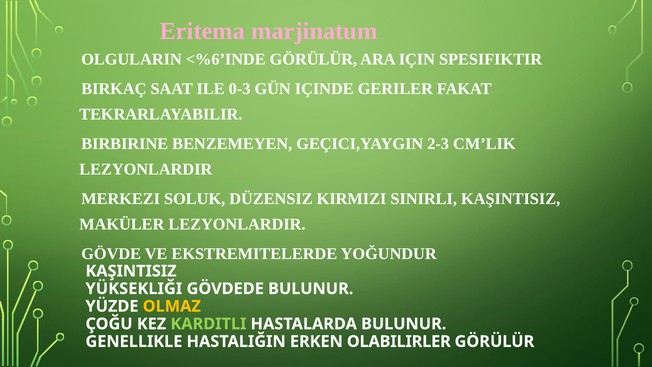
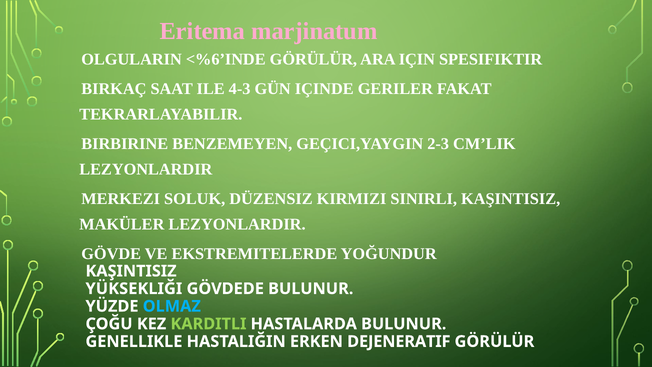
0-3: 0-3 -> 4-3
OLMAZ colour: yellow -> light blue
OLABILIRLER: OLABILIRLER -> DEJENERATIF
